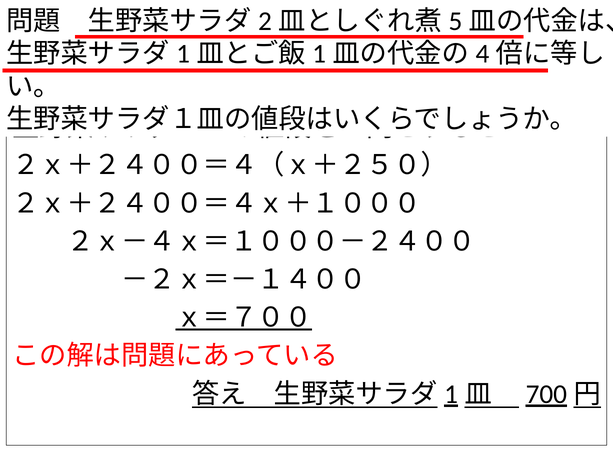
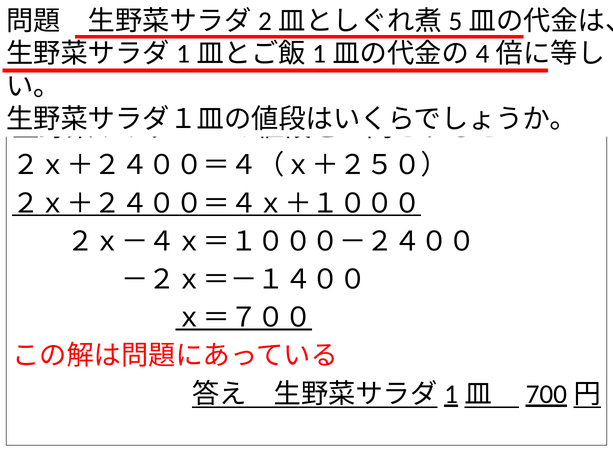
２ｘ＋２４００＝４ｘ＋１０００ underline: none -> present
